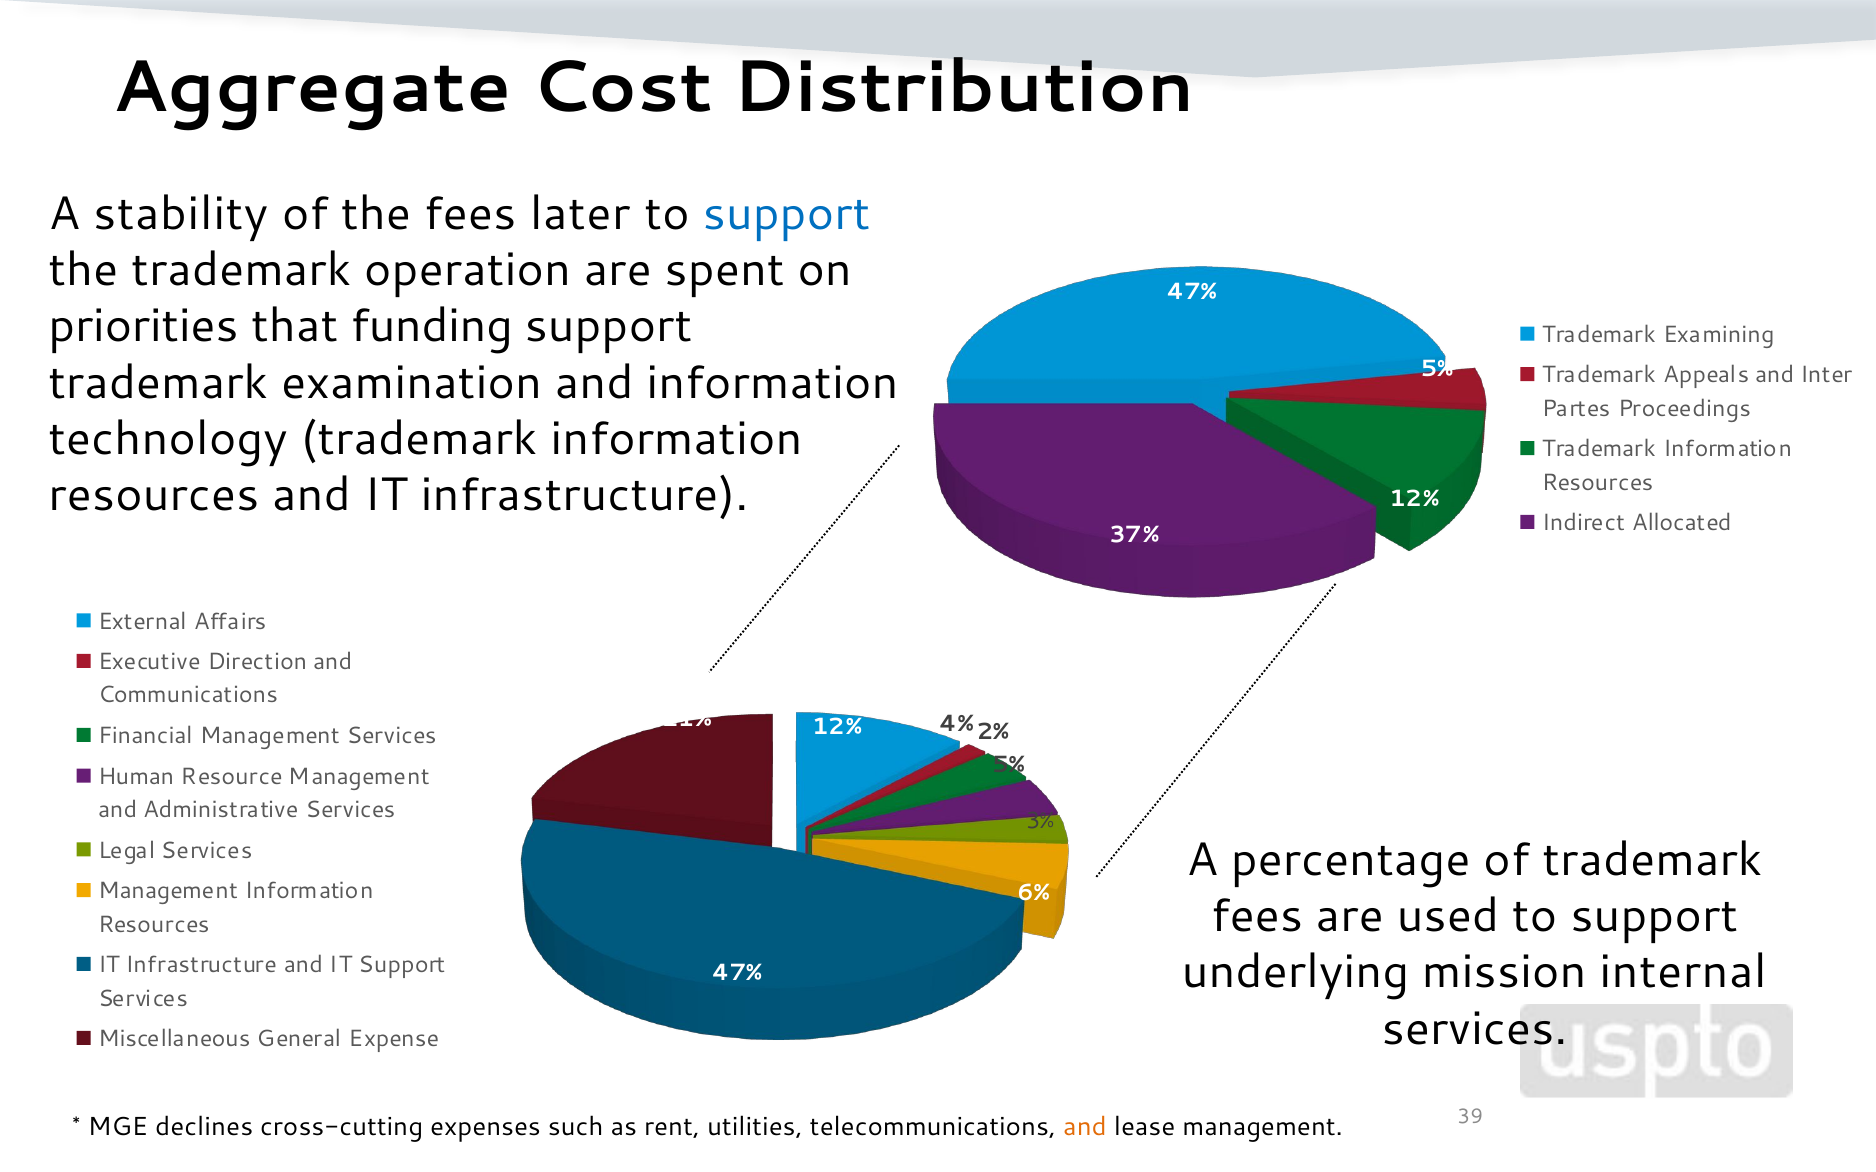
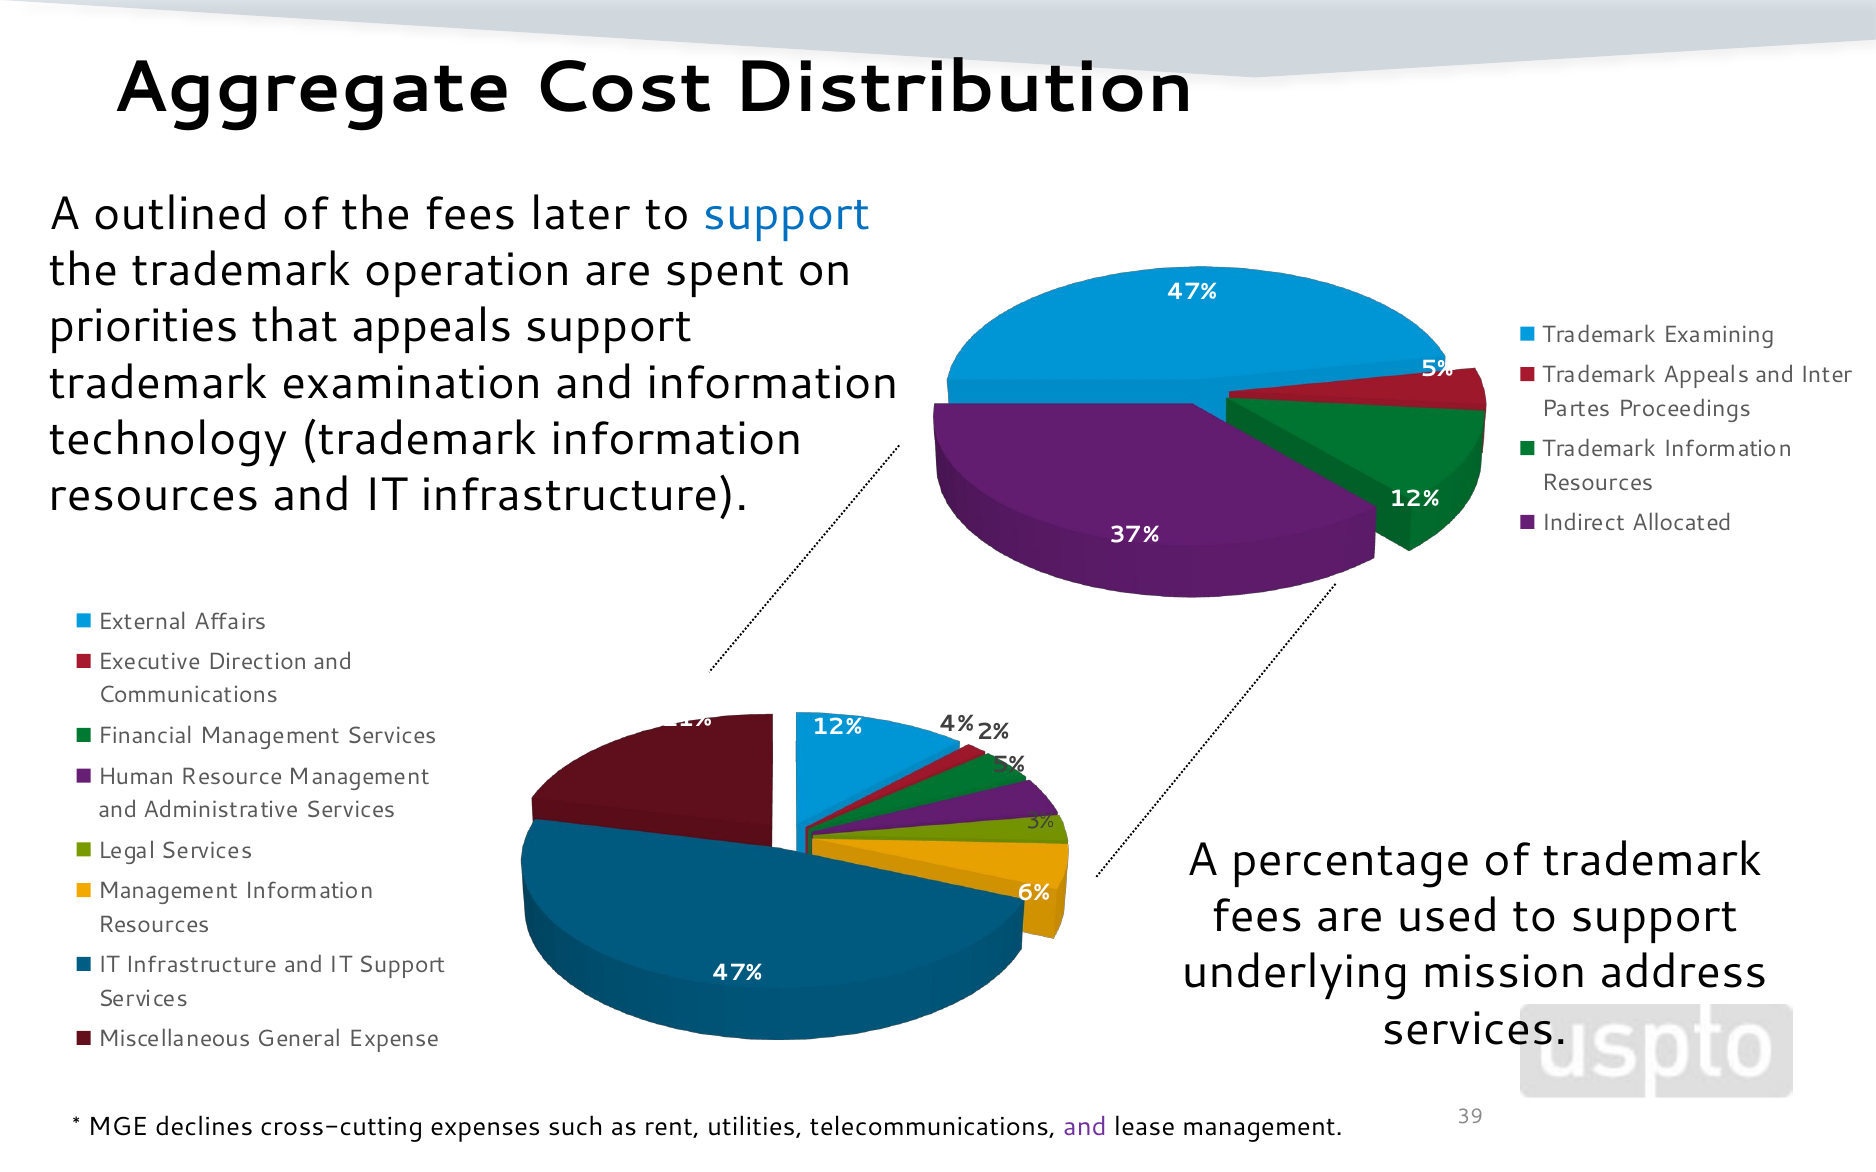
stability: stability -> outlined
that funding: funding -> appeals
internal: internal -> address
and at (1085, 1127) colour: orange -> purple
